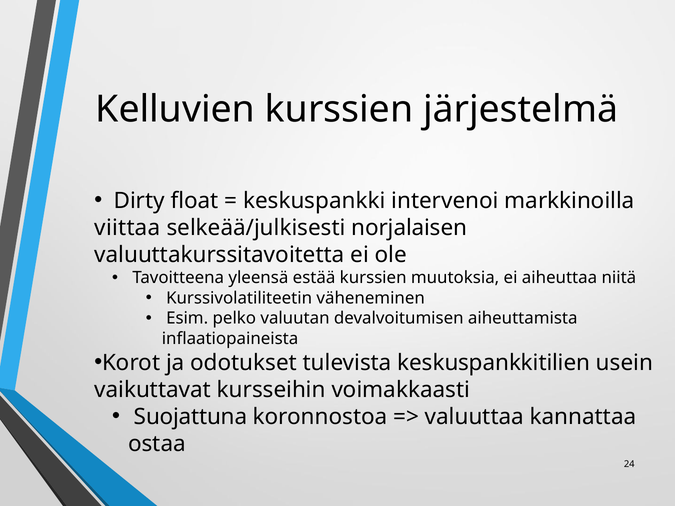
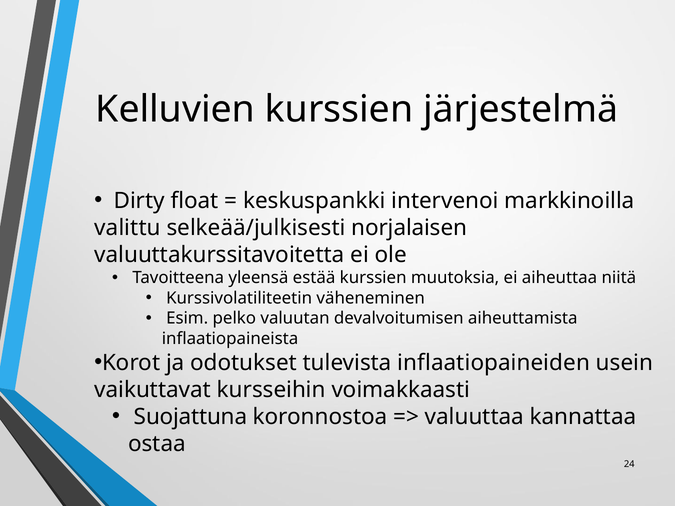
viittaa: viittaa -> valittu
keskuspankkitilien: keskuspankkitilien -> inflaatiopaineiden
